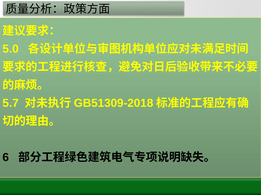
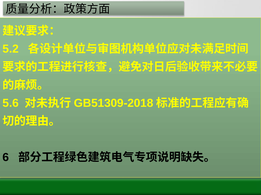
5.0: 5.0 -> 5.2
5.7: 5.7 -> 5.6
